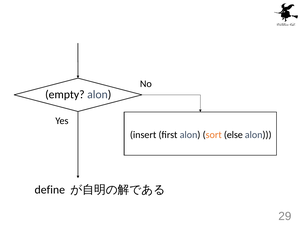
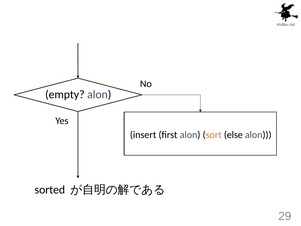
define: define -> sorted
